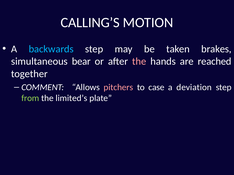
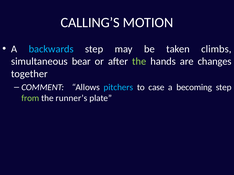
brakes: brakes -> climbs
the at (139, 62) colour: pink -> light green
reached: reached -> changes
pitchers colour: pink -> light blue
deviation: deviation -> becoming
limited’s: limited’s -> runner’s
